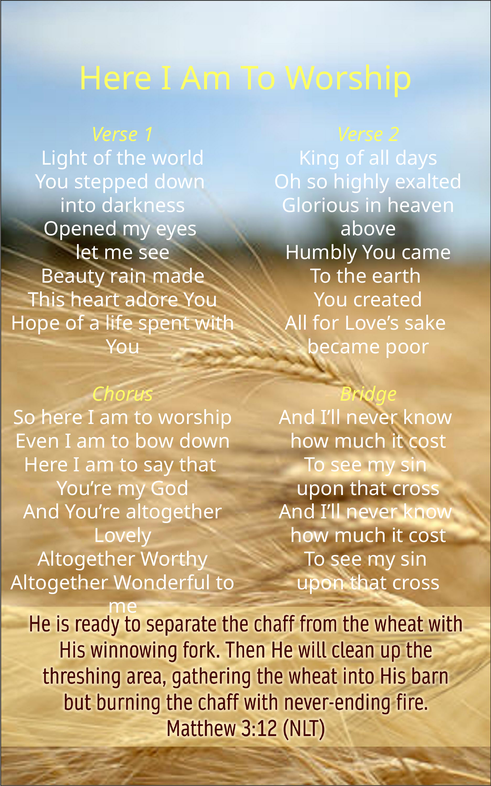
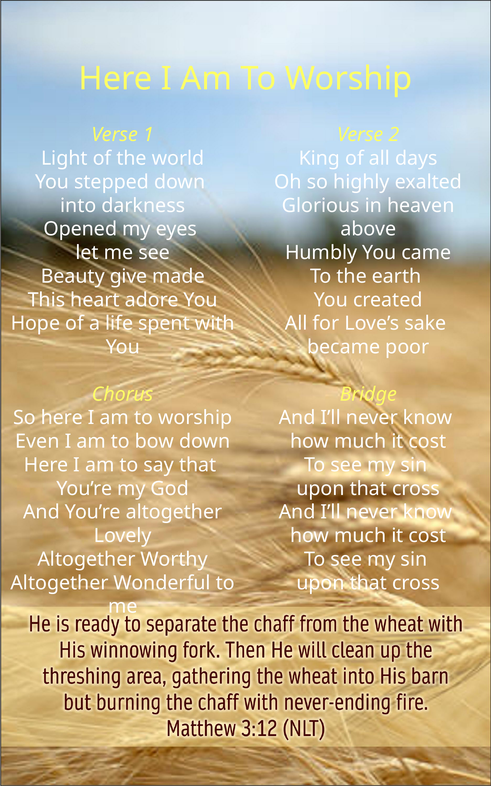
rain: rain -> give
